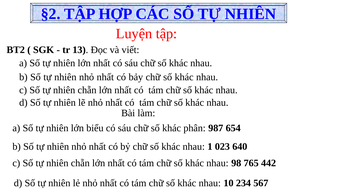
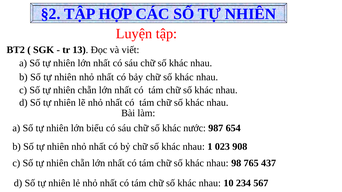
phân: phân -> nước
640: 640 -> 908
442: 442 -> 437
